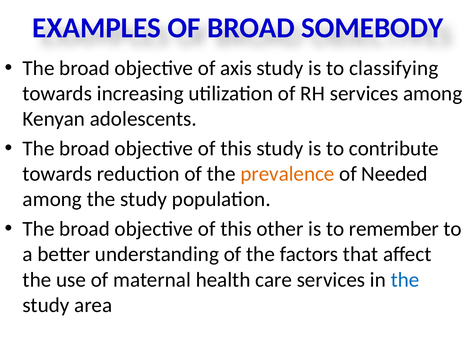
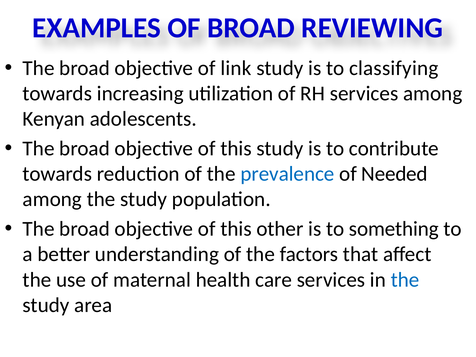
SOMEBODY: SOMEBODY -> REVIEWING
axis: axis -> link
prevalence colour: orange -> blue
remember: remember -> something
